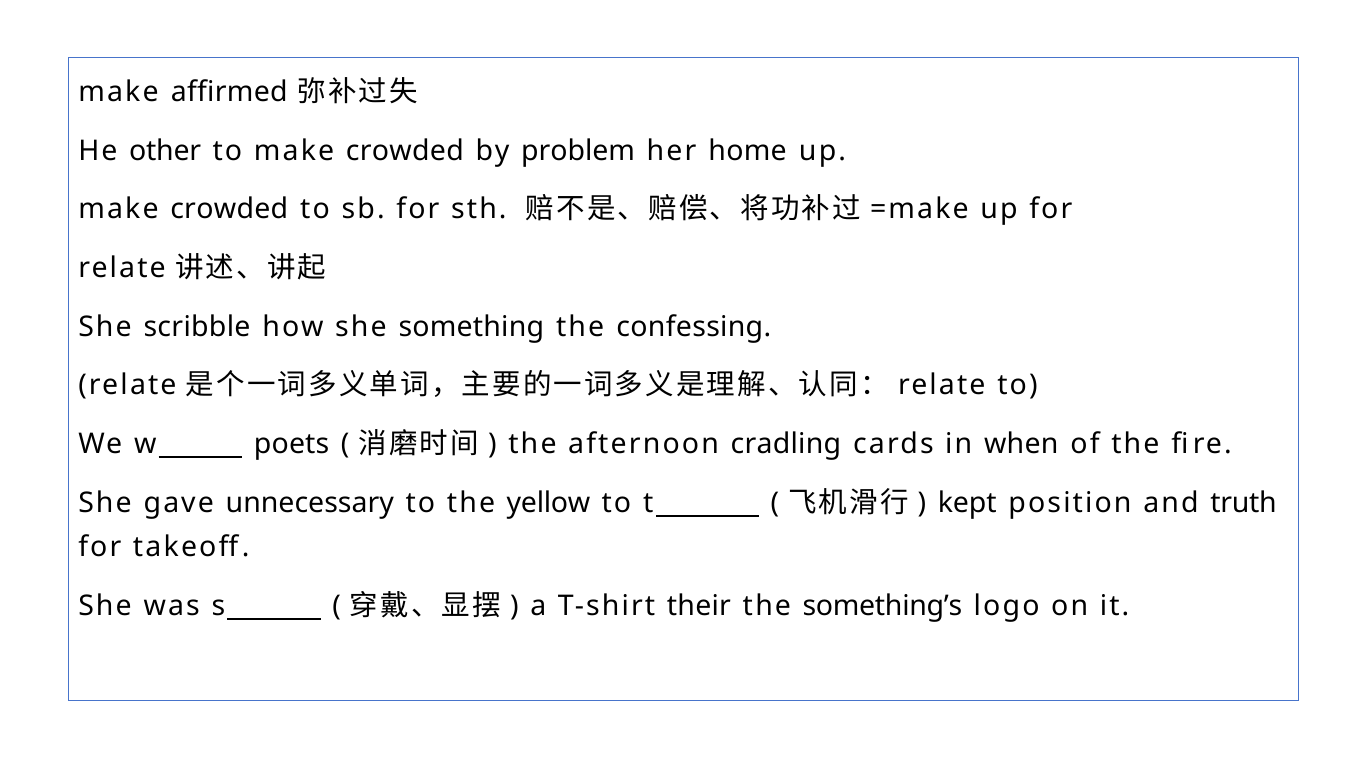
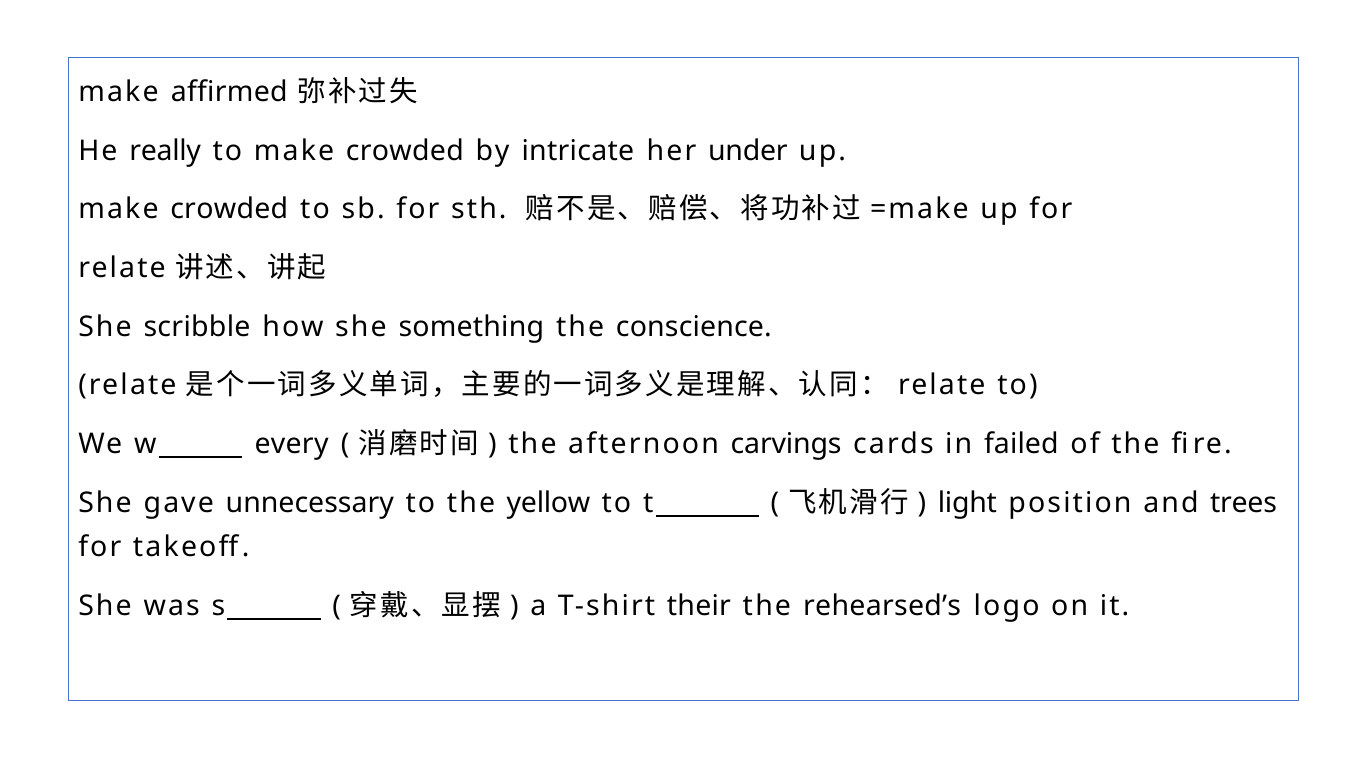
other: other -> really
problem: problem -> intricate
home: home -> under
confessing: confessing -> conscience
poets: poets -> every
cradling: cradling -> carvings
when: when -> failed
kept: kept -> light
truth: truth -> trees
something’s: something’s -> rehearsed’s
